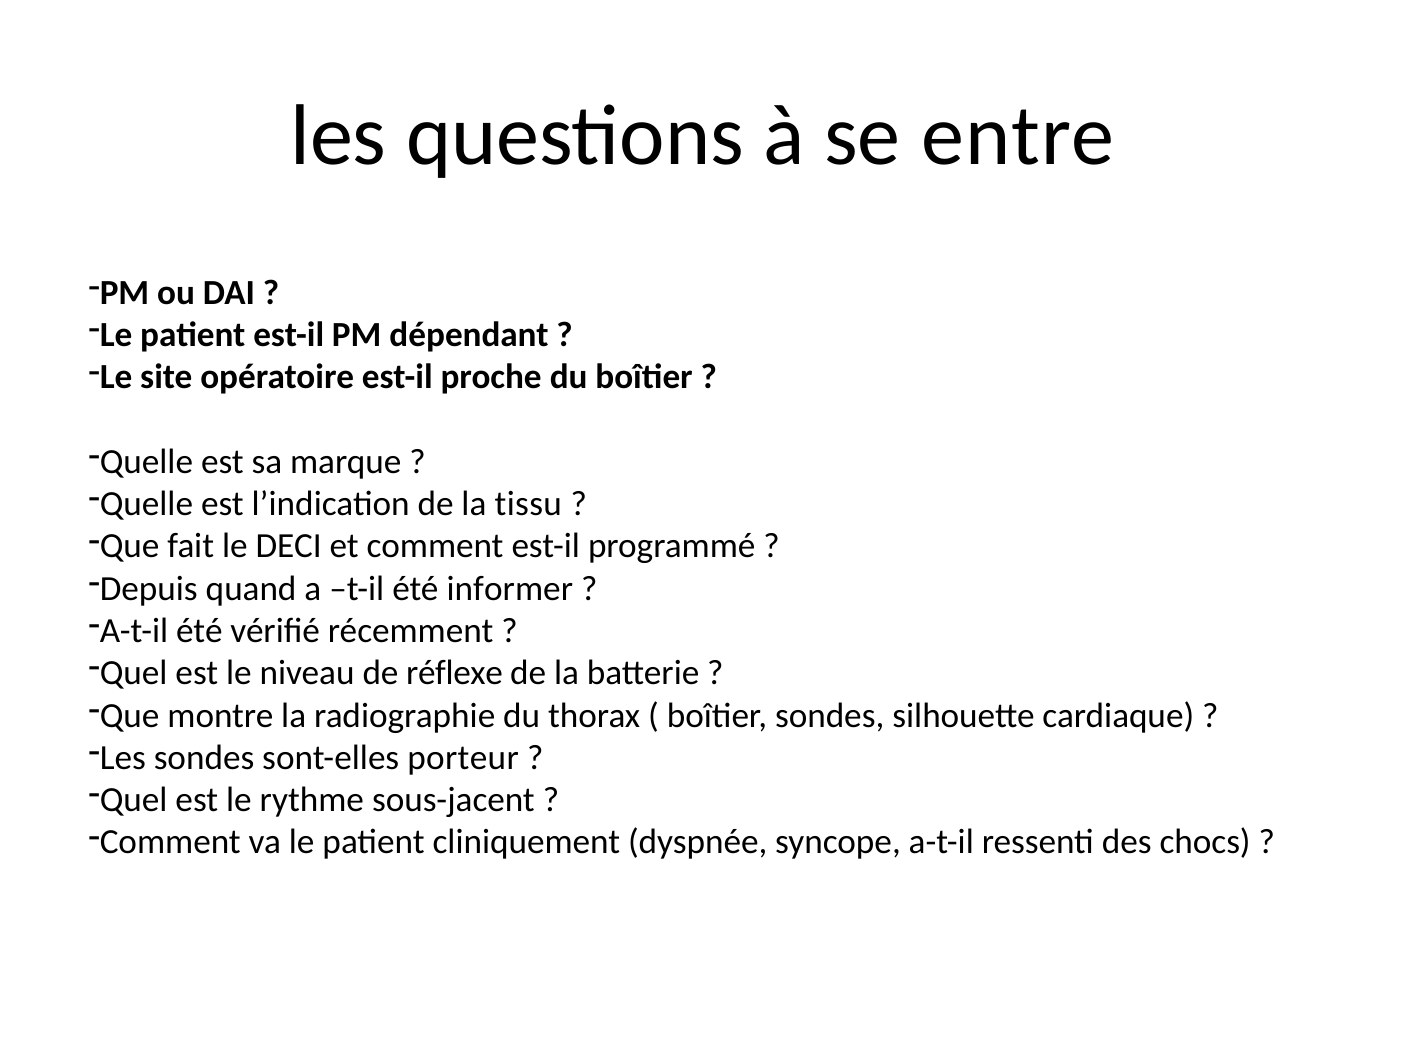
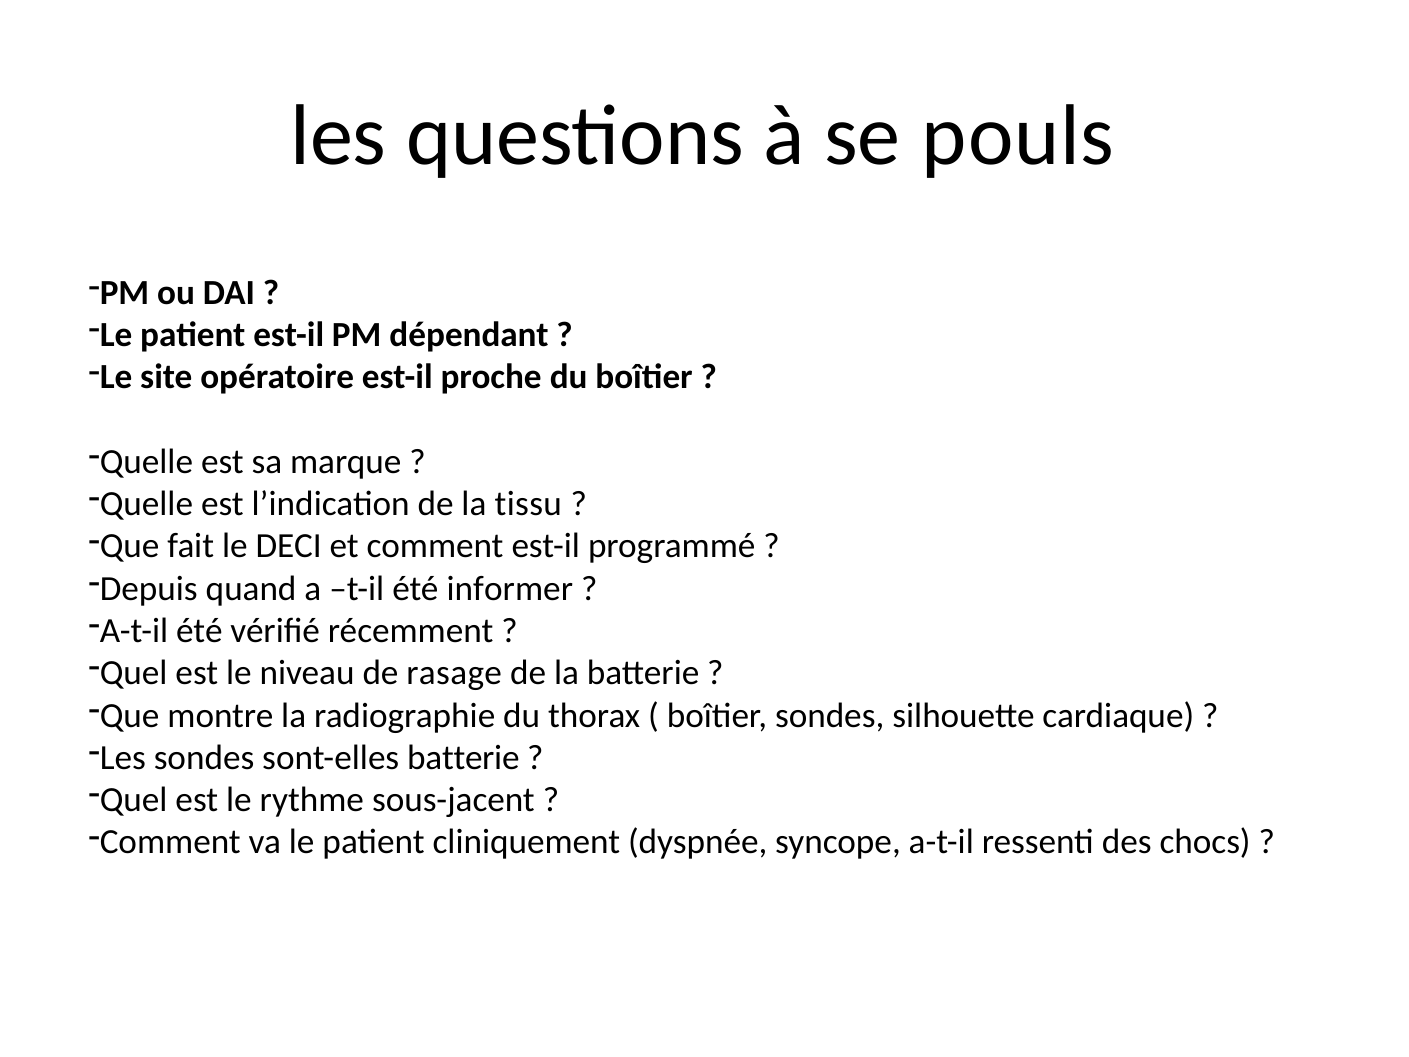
entre: entre -> pouls
réflexe: réflexe -> rasage
sont-elles porteur: porteur -> batterie
